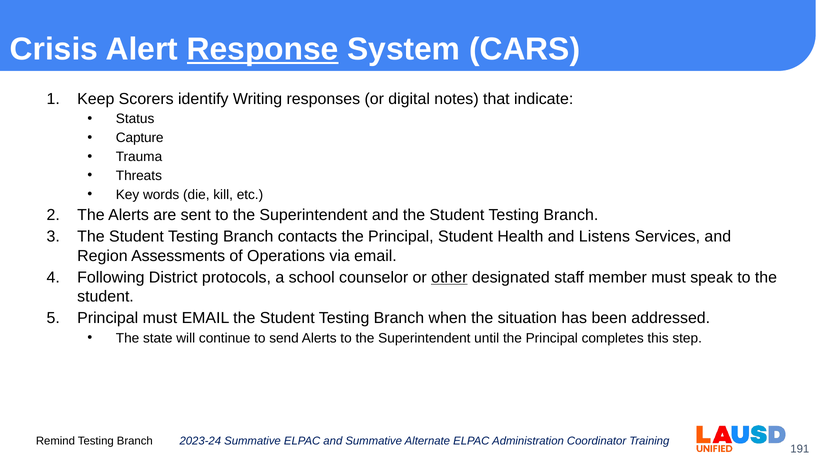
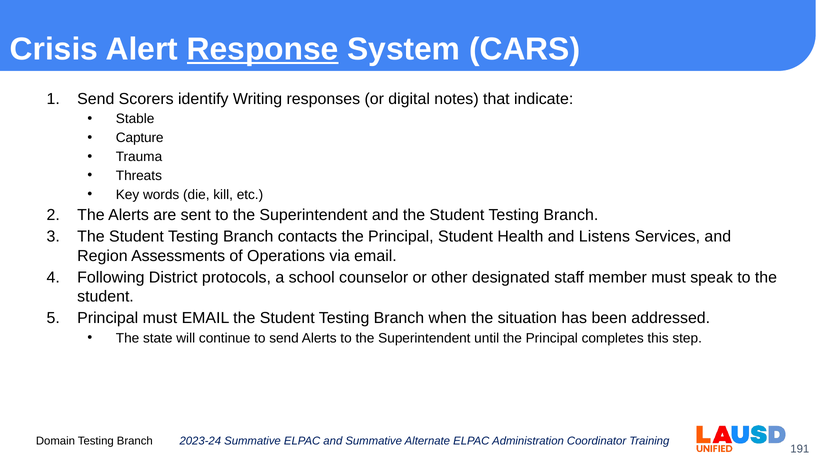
Keep at (96, 99): Keep -> Send
Status: Status -> Stable
other underline: present -> none
Remind: Remind -> Domain
